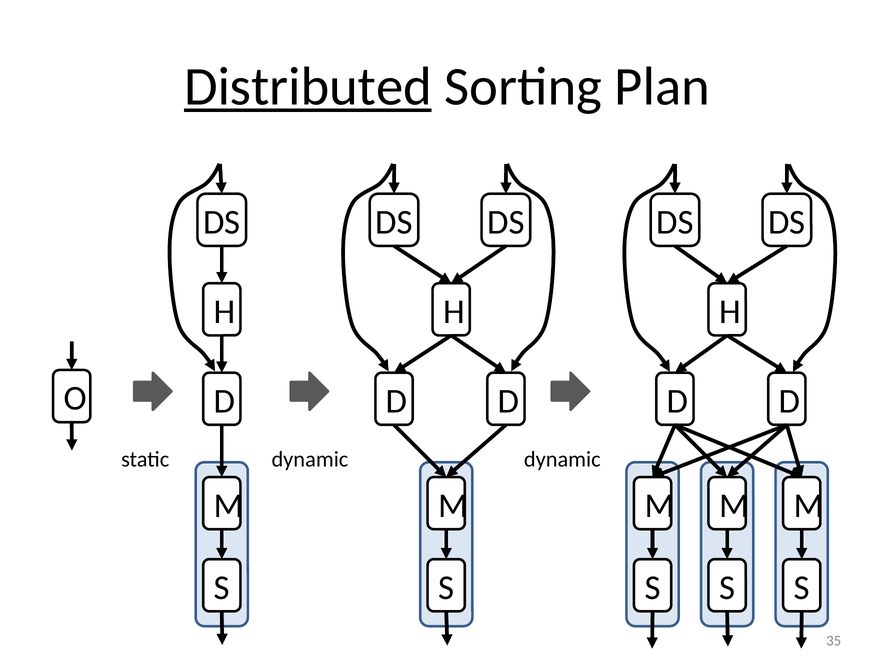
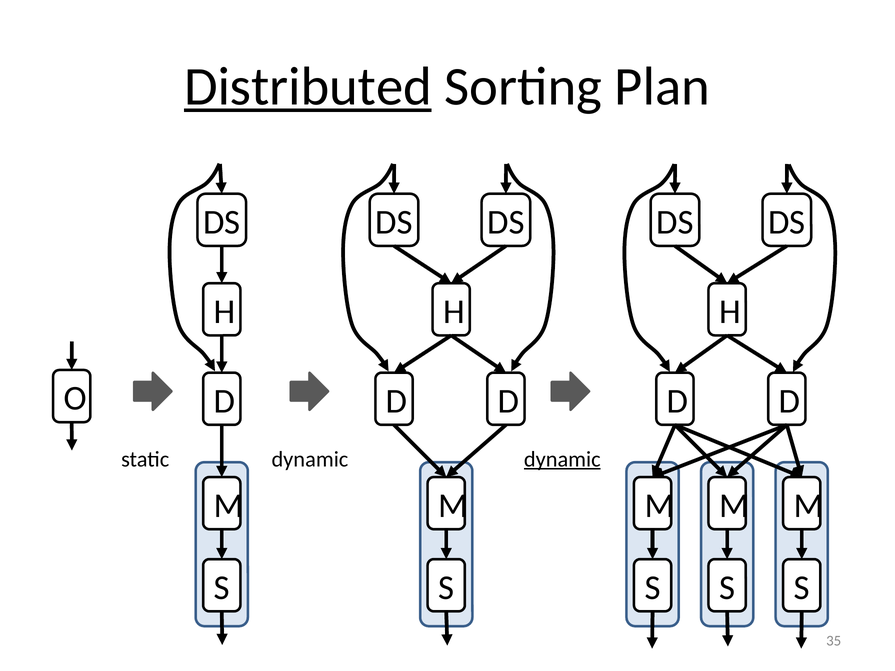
dynamic at (562, 459) underline: none -> present
